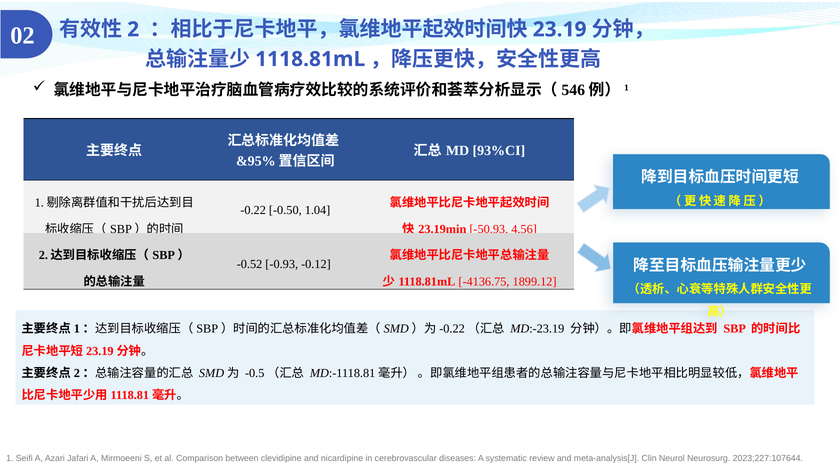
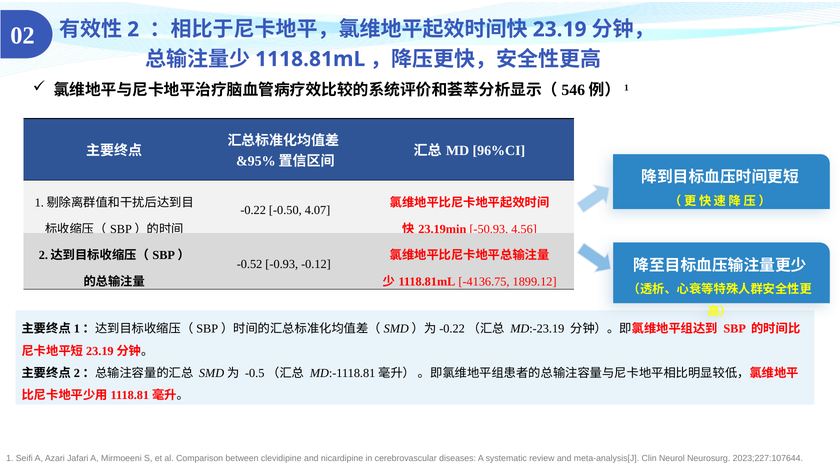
93%CI: 93%CI -> 96%CI
1.04: 1.04 -> 4.07
